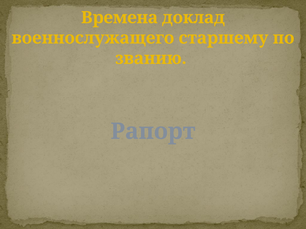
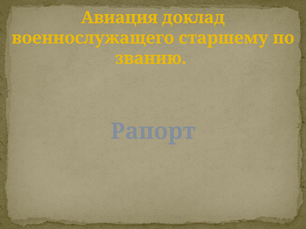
Времена: Времена -> Авиация
